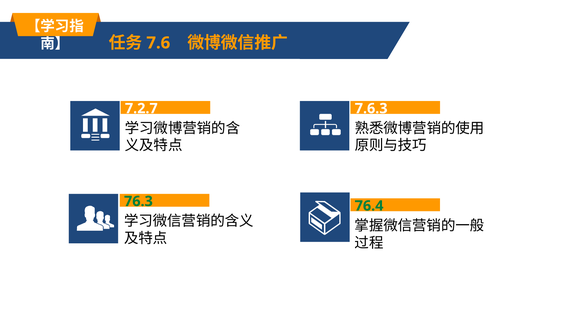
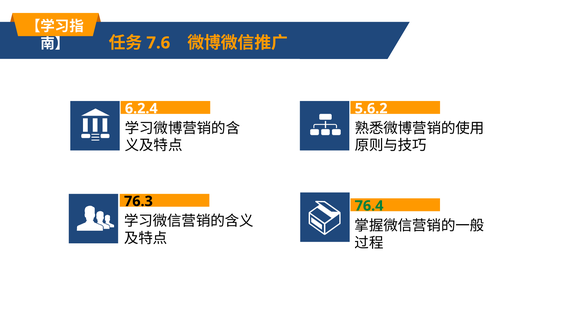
7.2.7: 7.2.7 -> 6.2.4
7.6.3: 7.6.3 -> 5.6.2
76.3 colour: green -> black
